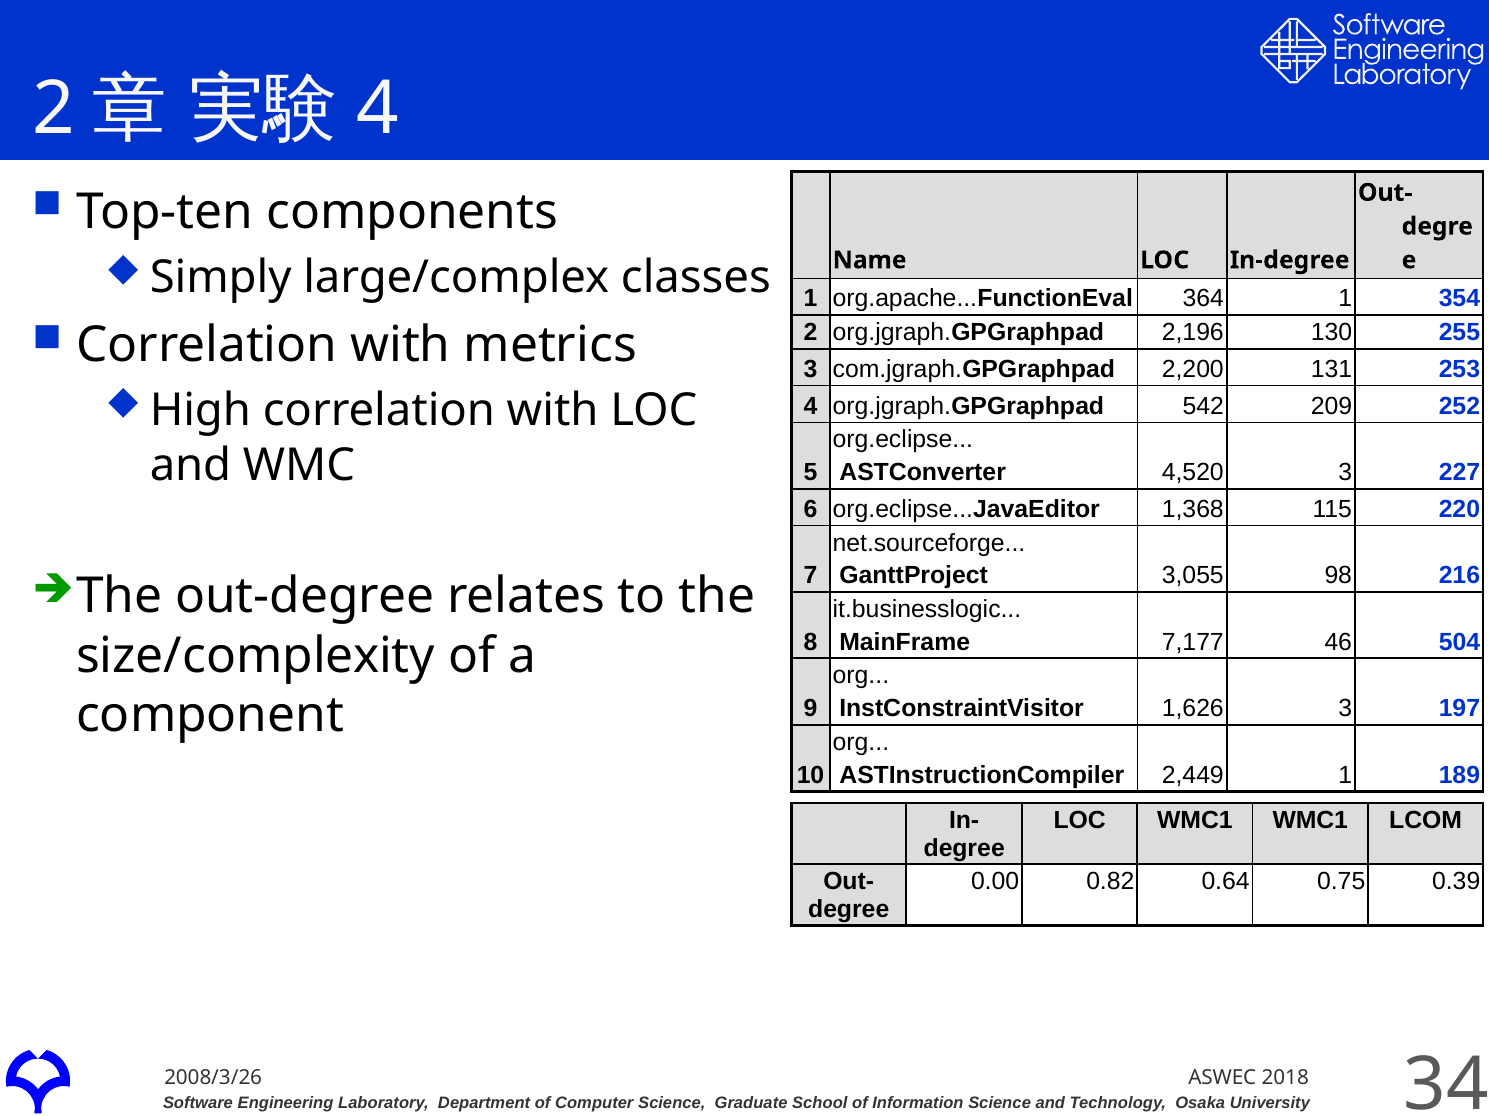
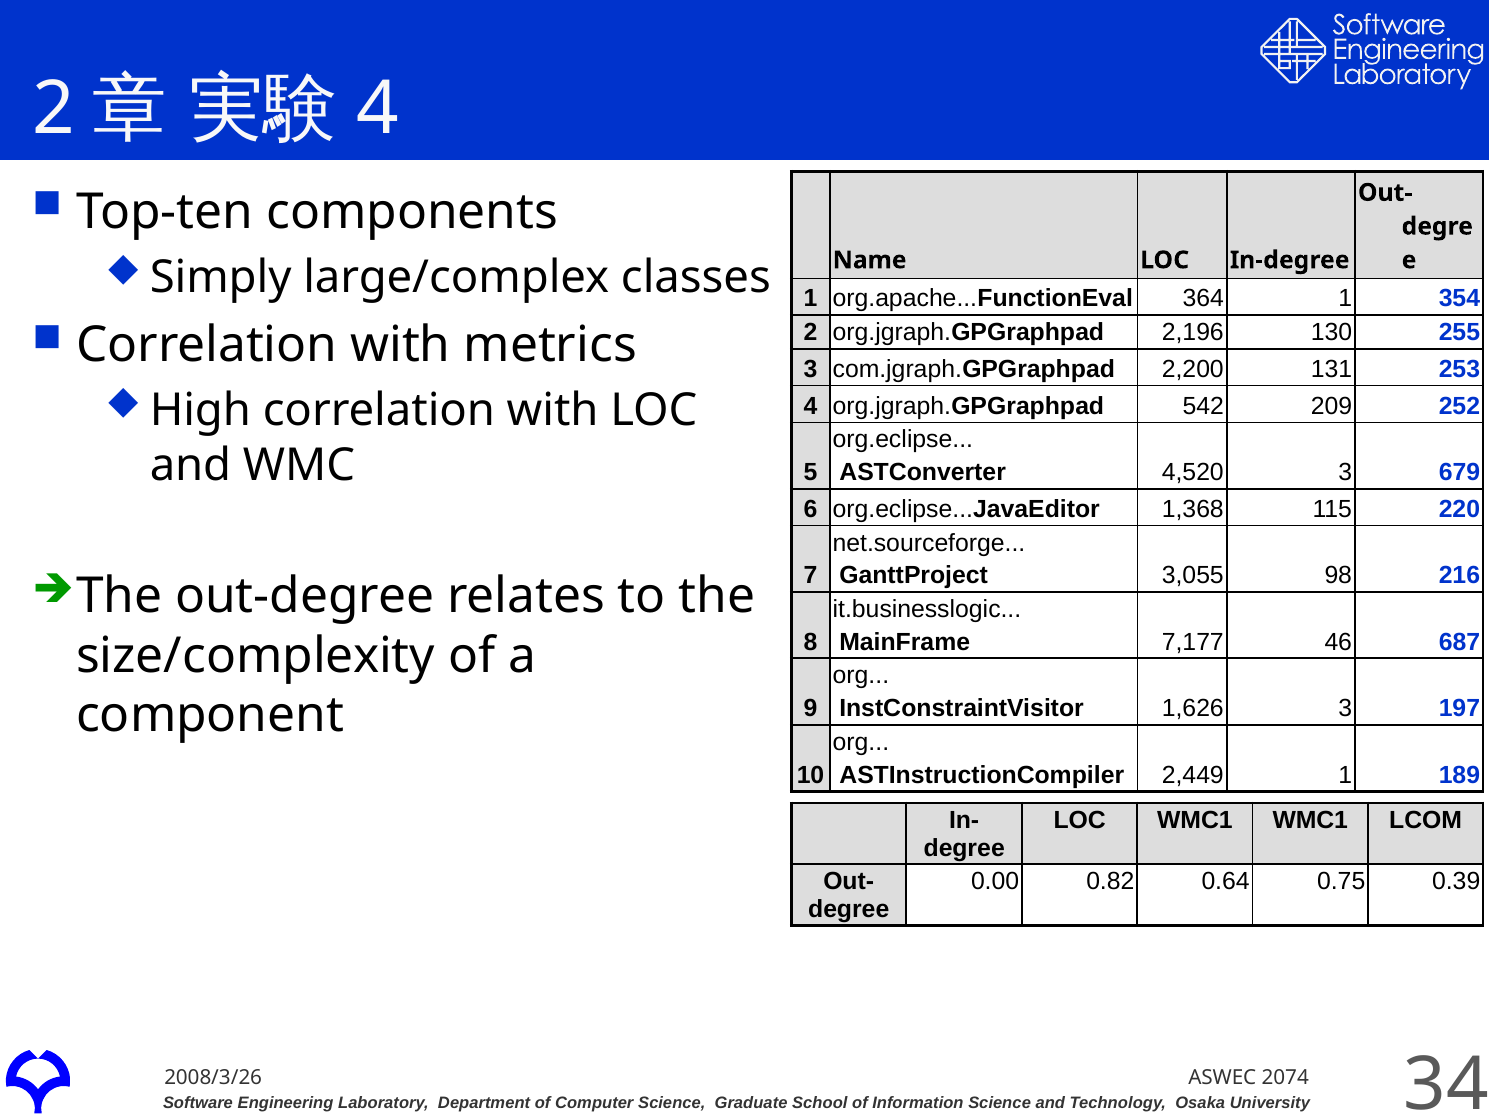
227: 227 -> 679
504: 504 -> 687
2018: 2018 -> 2074
